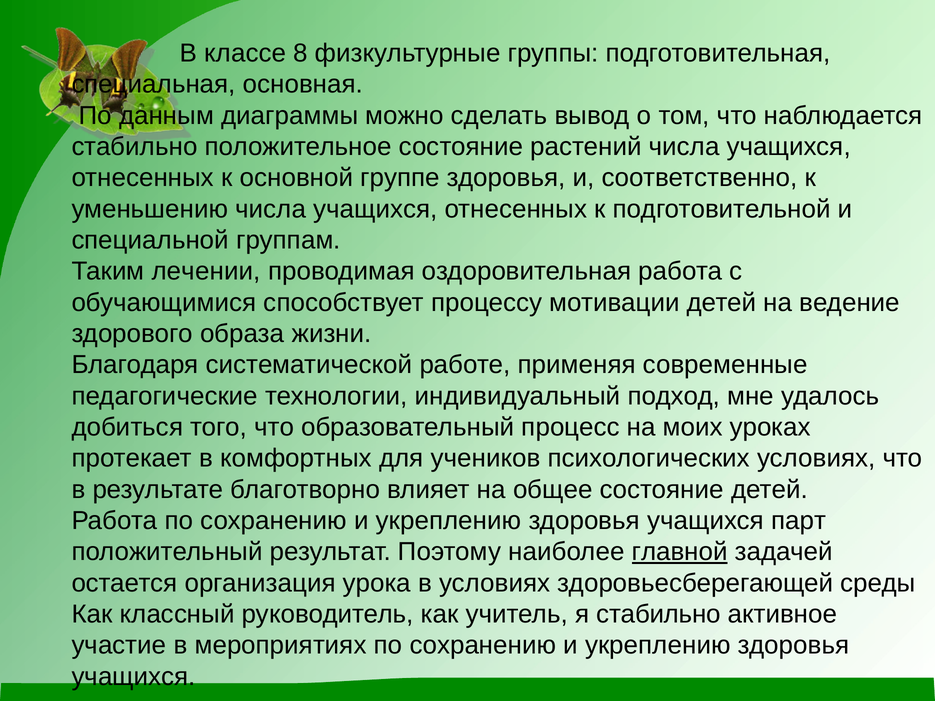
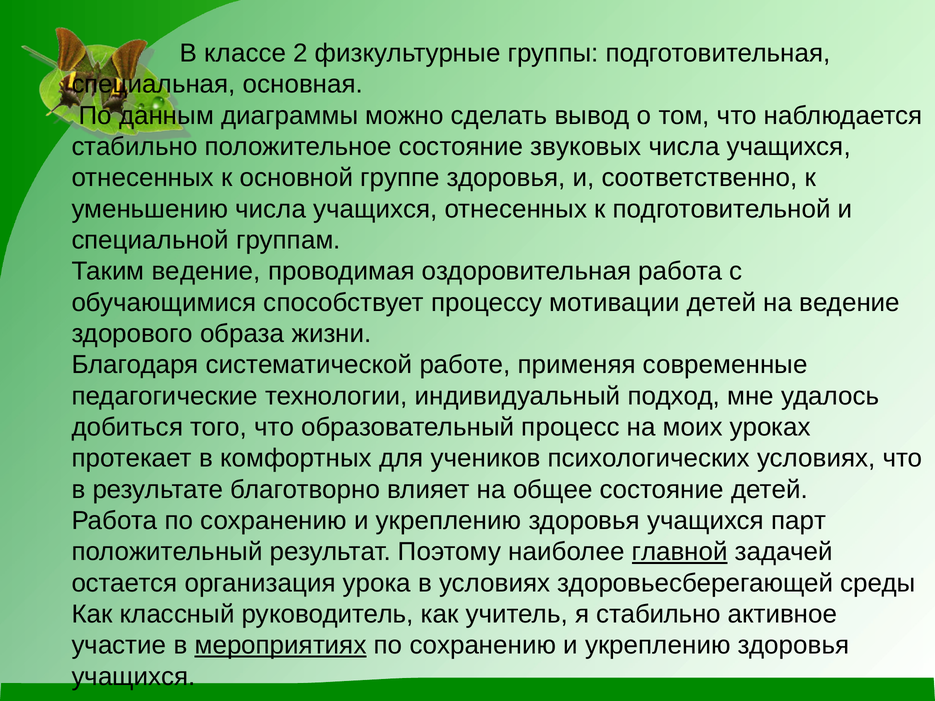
8: 8 -> 2
растений: растений -> звуковых
Таким лечении: лечении -> ведение
мероприятиях underline: none -> present
